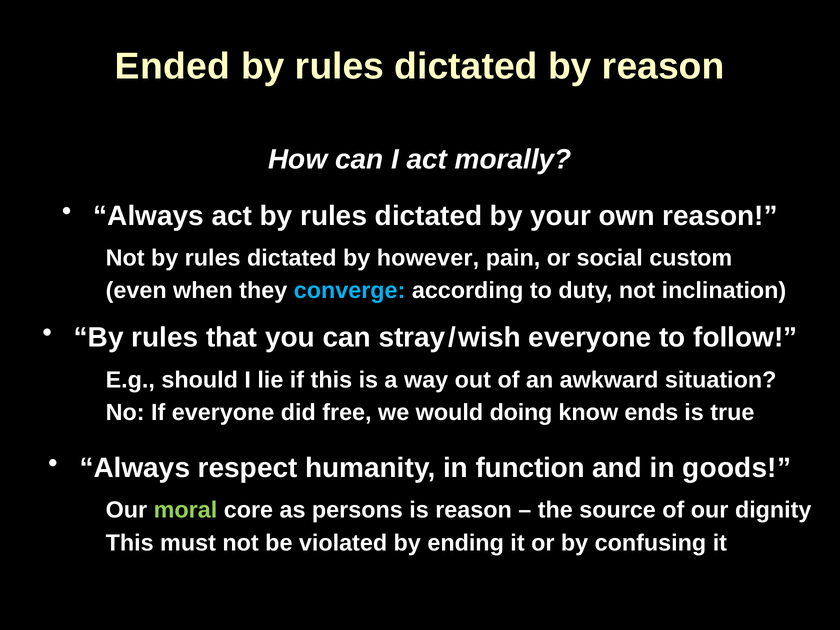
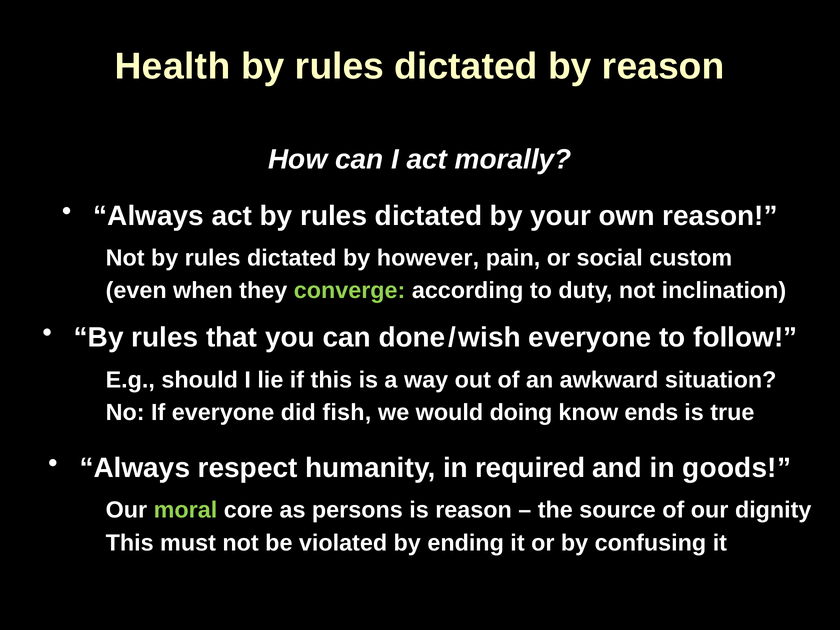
Ended: Ended -> Health
converge colour: light blue -> light green
stray: stray -> done
free: free -> fish
function: function -> required
